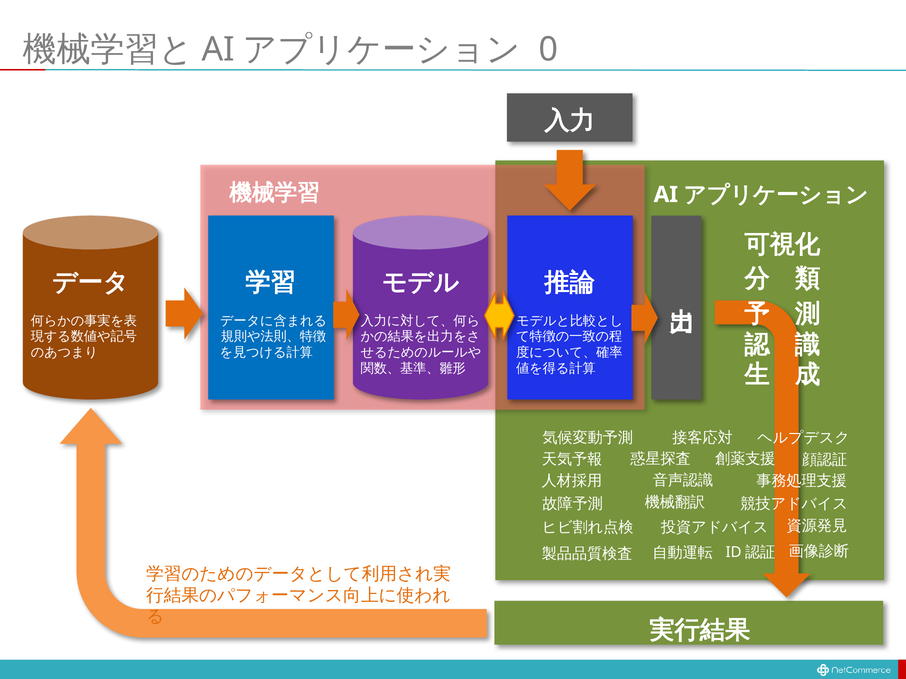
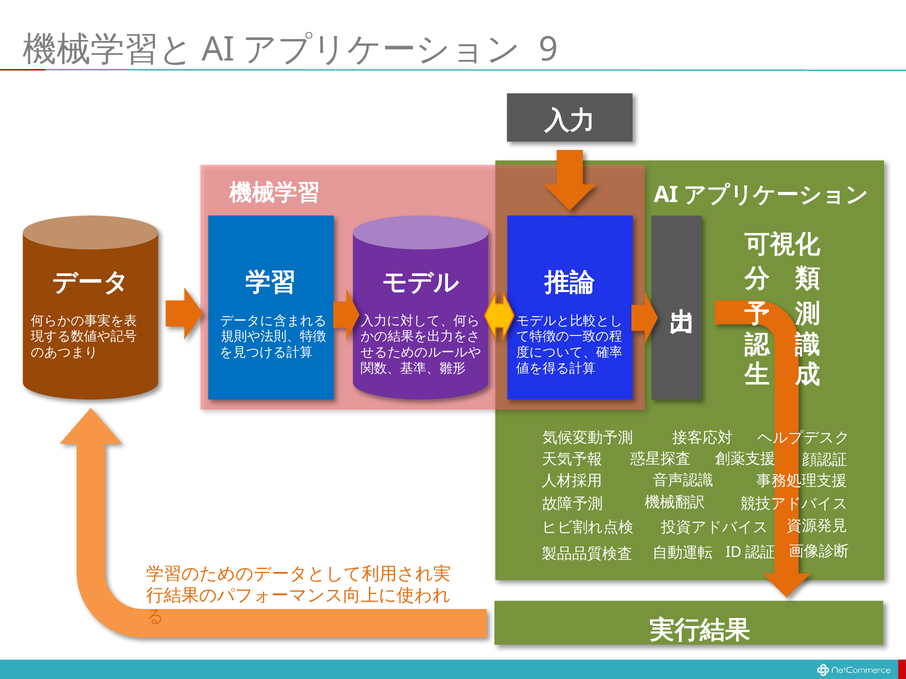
0: 0 -> 9
